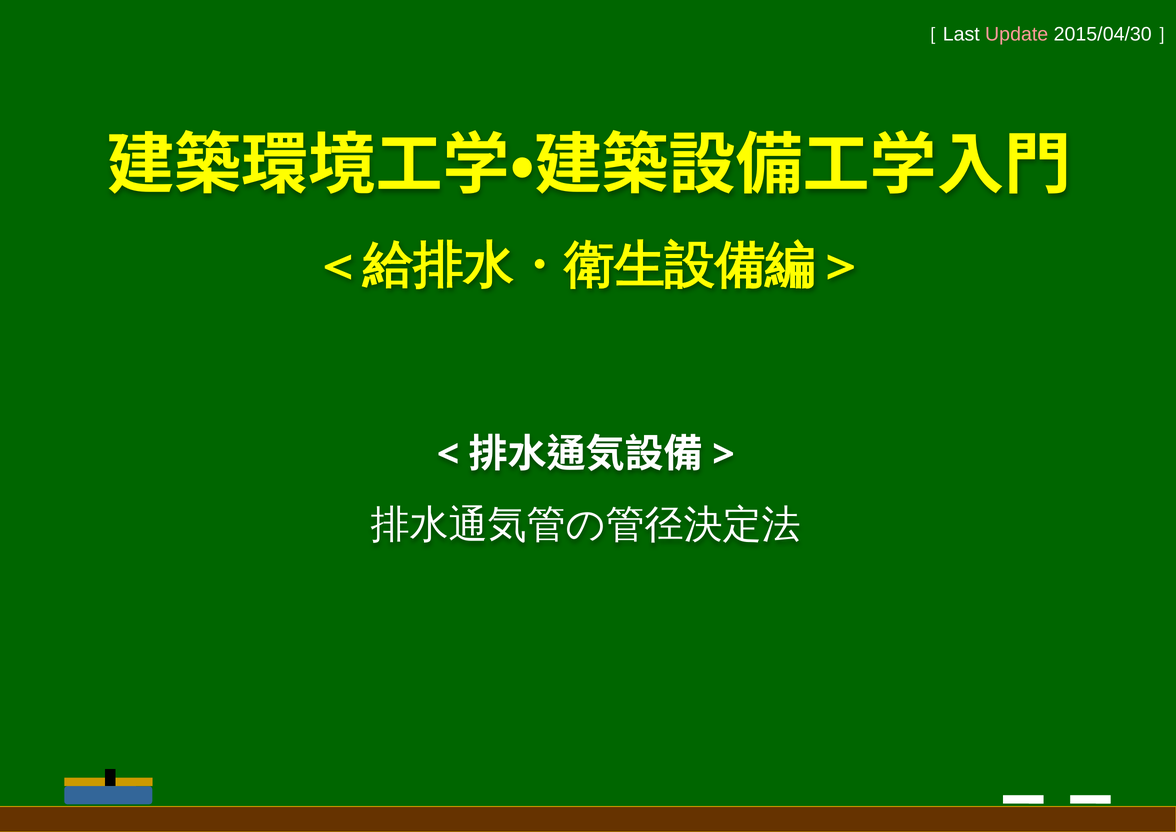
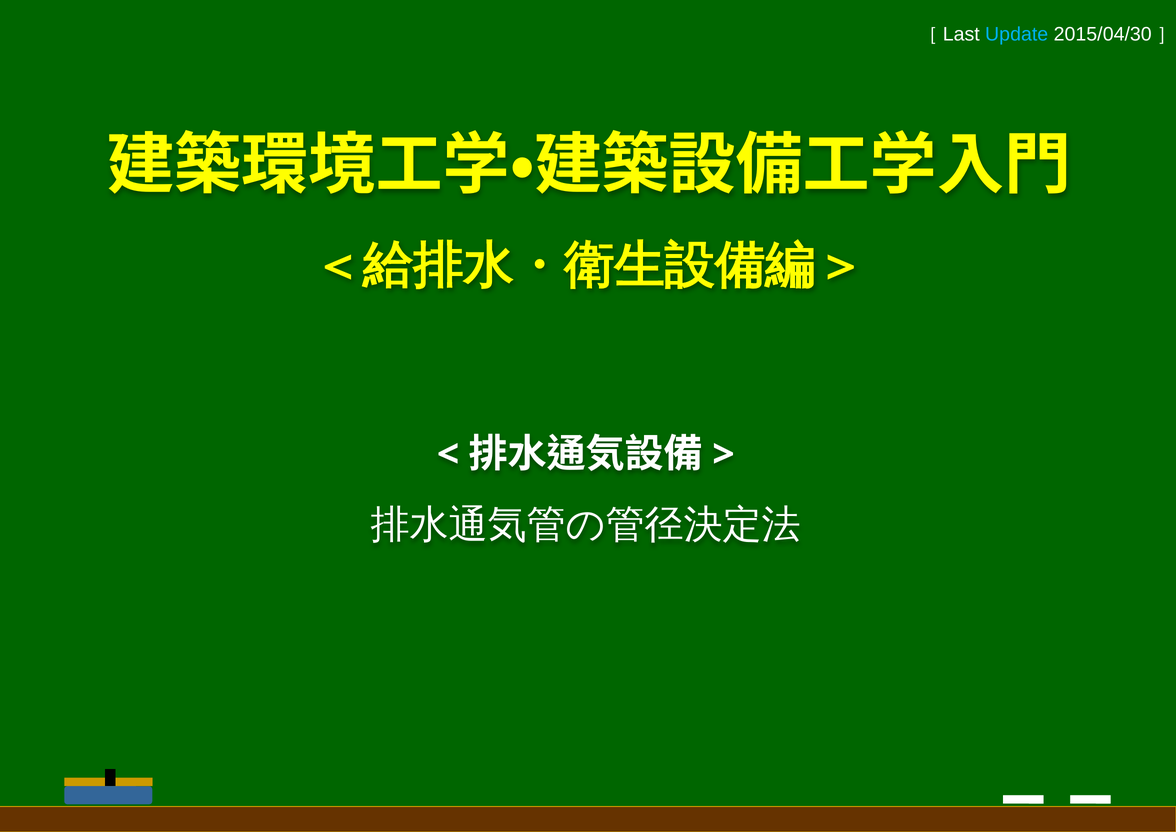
Update colour: pink -> light blue
